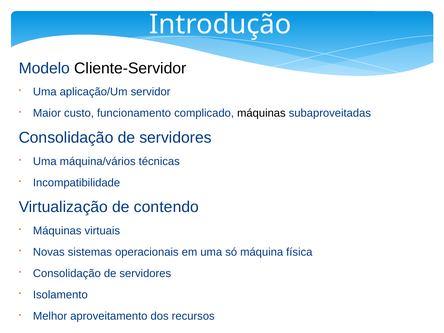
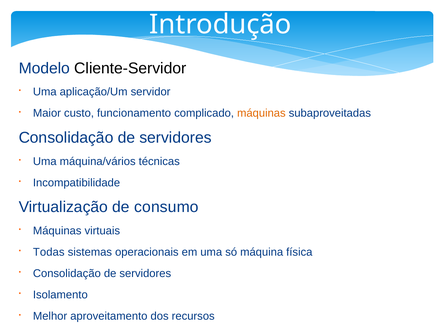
máquinas at (261, 113) colour: black -> orange
contendo: contendo -> consumo
Novas: Novas -> Todas
